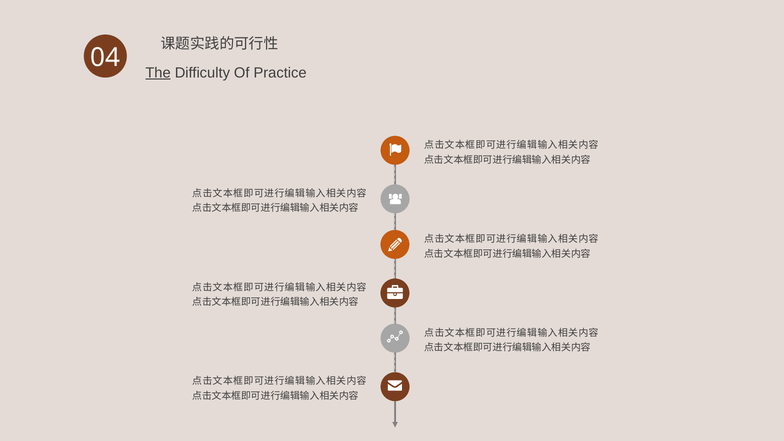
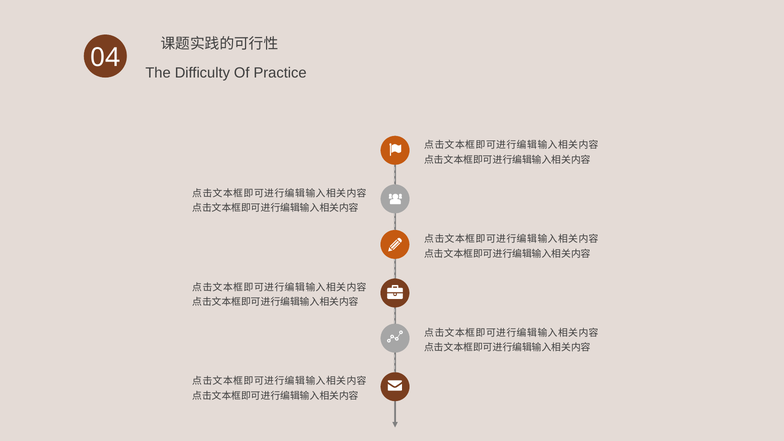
The underline: present -> none
